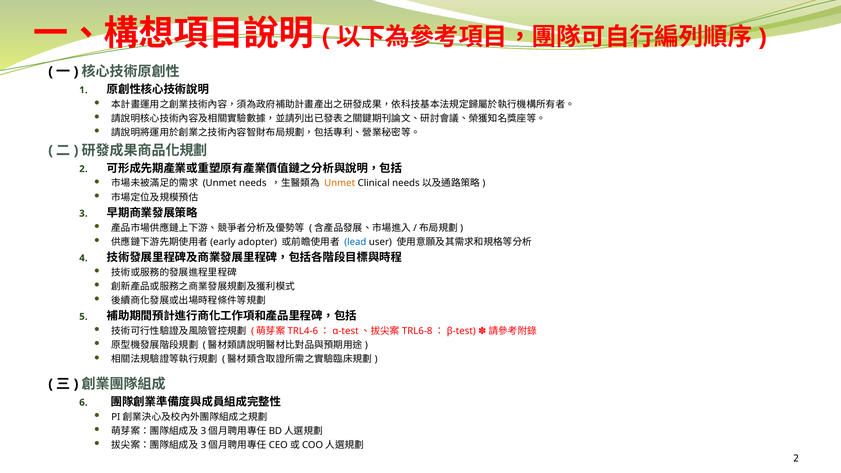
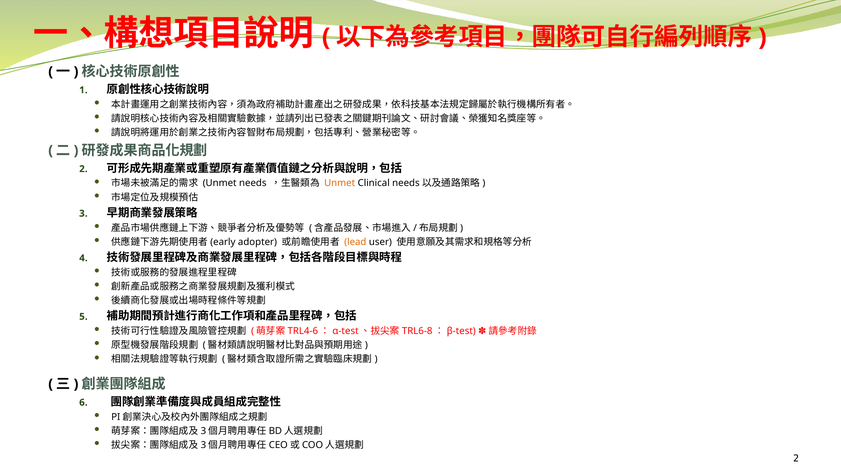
lead colour: blue -> orange
